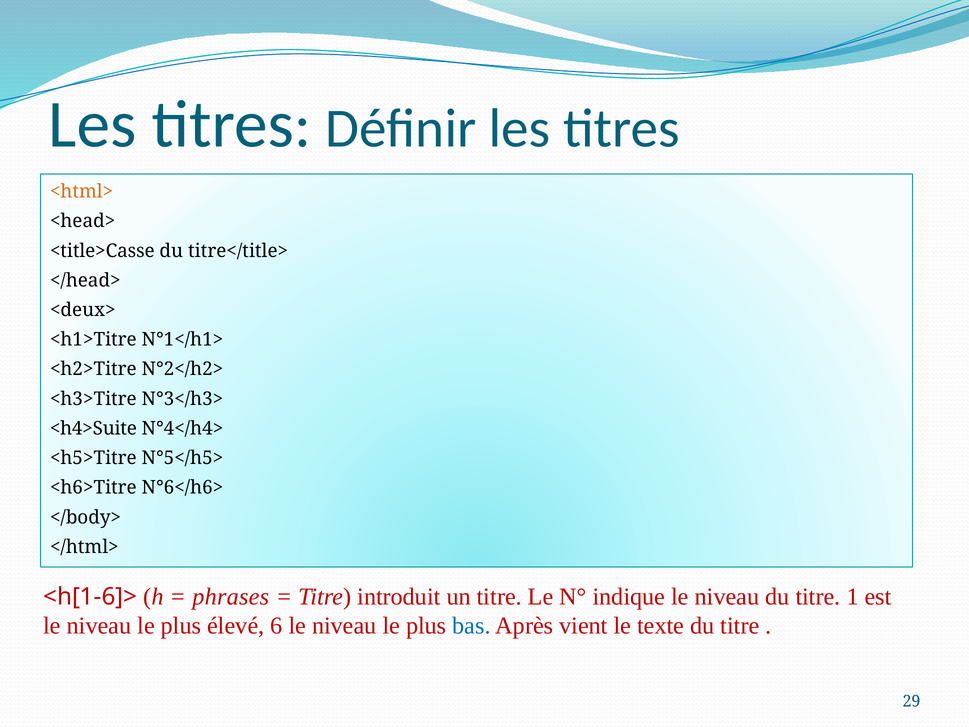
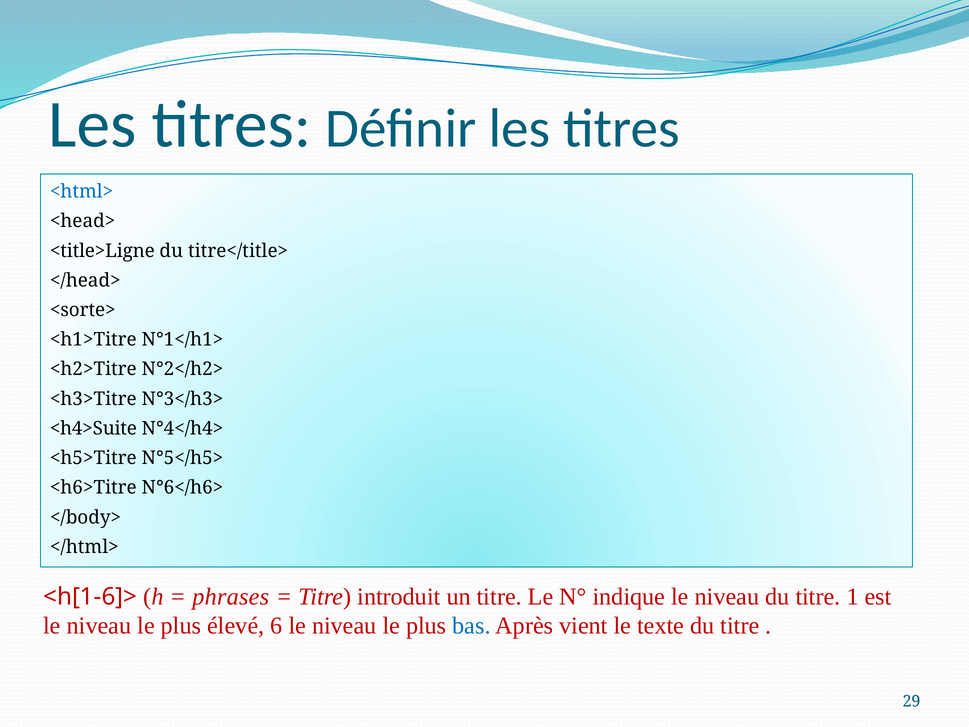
<html> colour: orange -> blue
<title>Casse: <title>Casse -> <title>Ligne
<deux>: <deux> -> <sorte>
